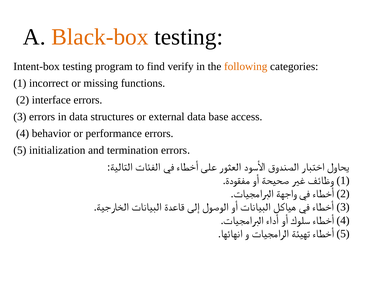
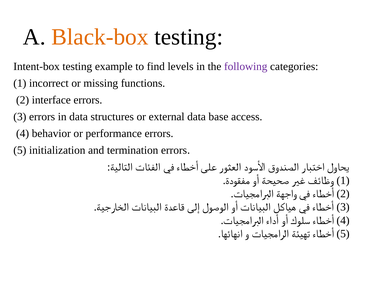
program: program -> example
verify: verify -> levels
following colour: orange -> purple
